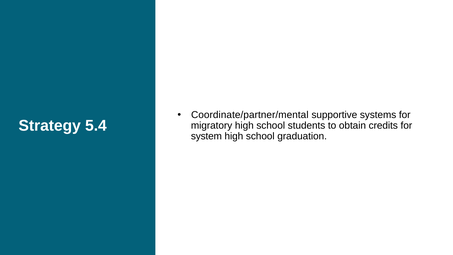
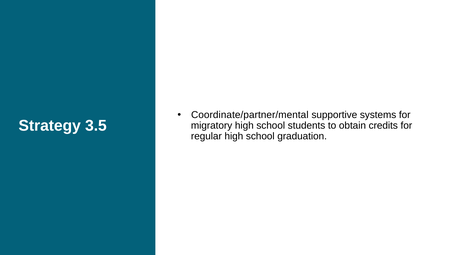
5.4: 5.4 -> 3.5
system: system -> regular
